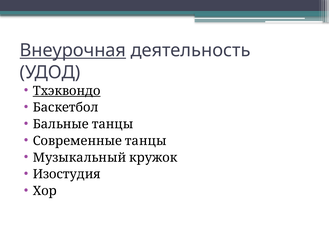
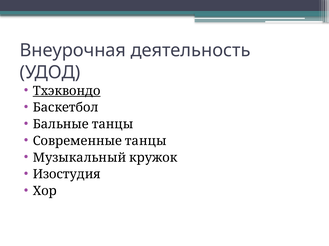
Внеурочная underline: present -> none
